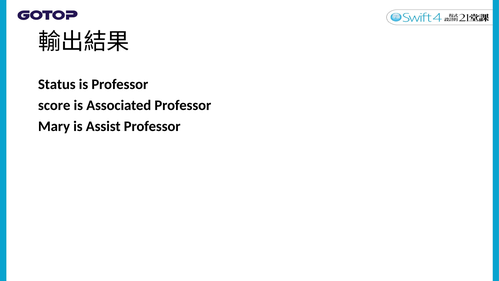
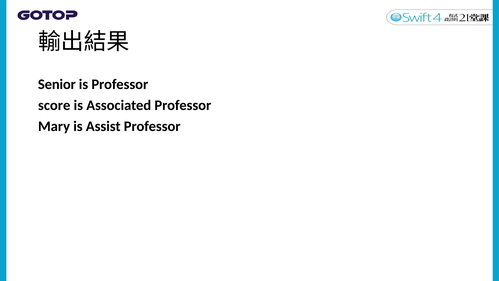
Status: Status -> Senior
